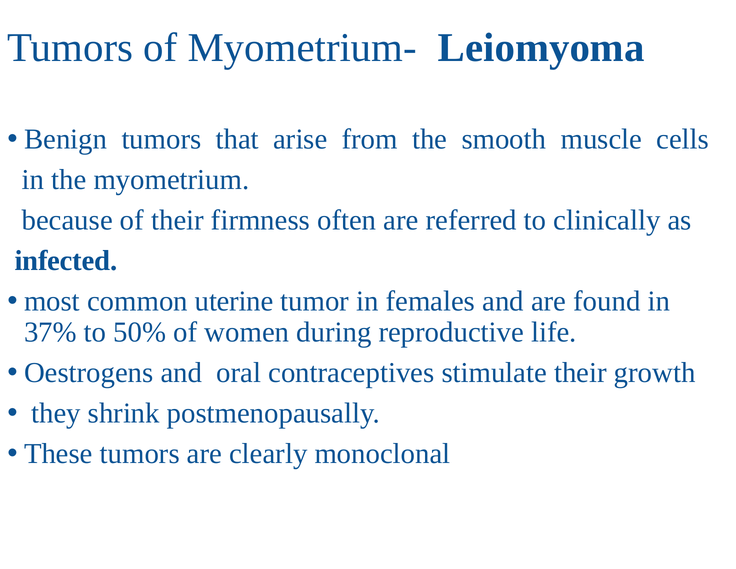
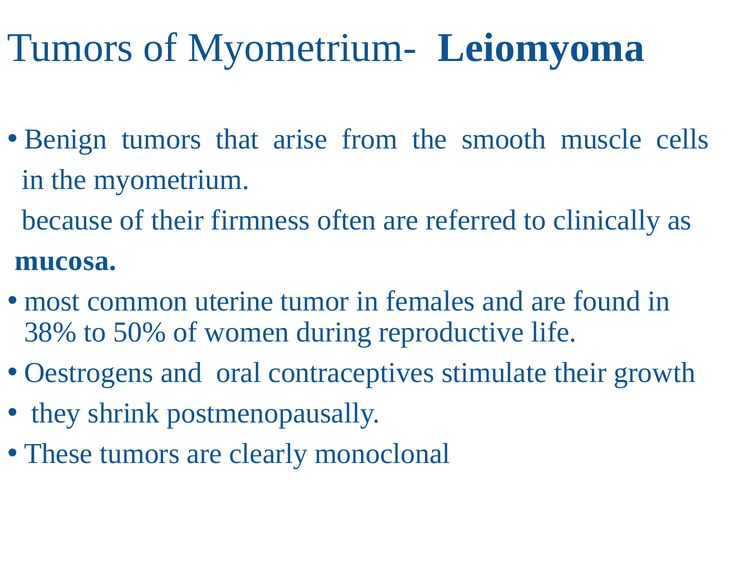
infected: infected -> mucosa
37%: 37% -> 38%
